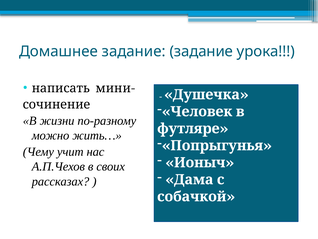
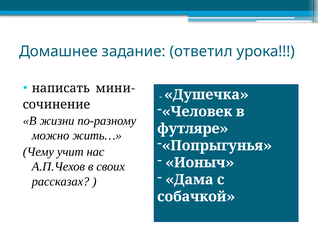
задание задание: задание -> ответил
